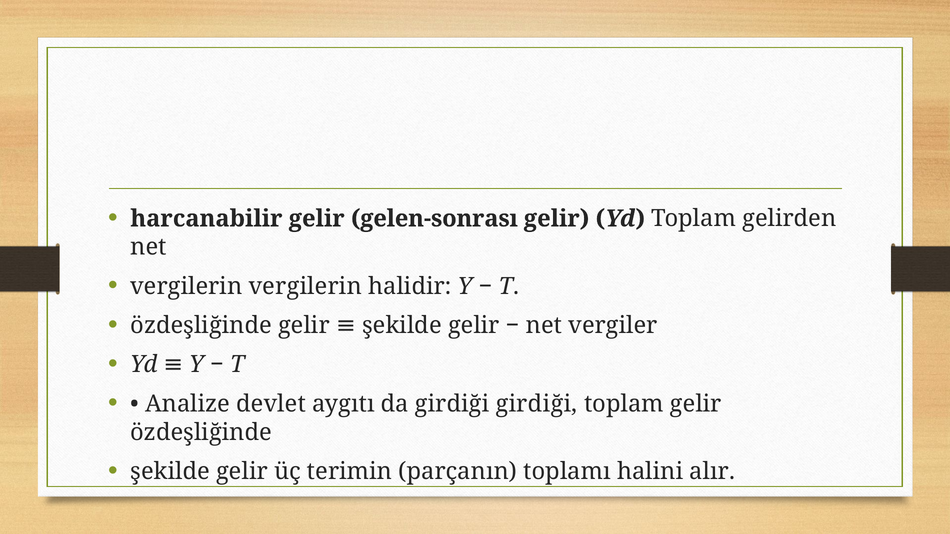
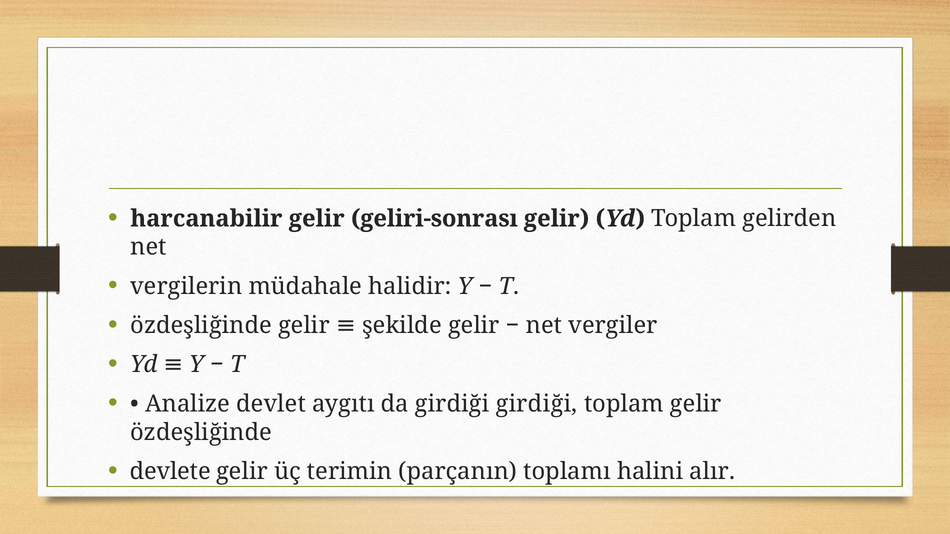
gelen-sonrası: gelen-sonrası -> geliri-sonrası
vergilerin vergilerin: vergilerin -> müdahale
şekilde at (170, 472): şekilde -> devlete
